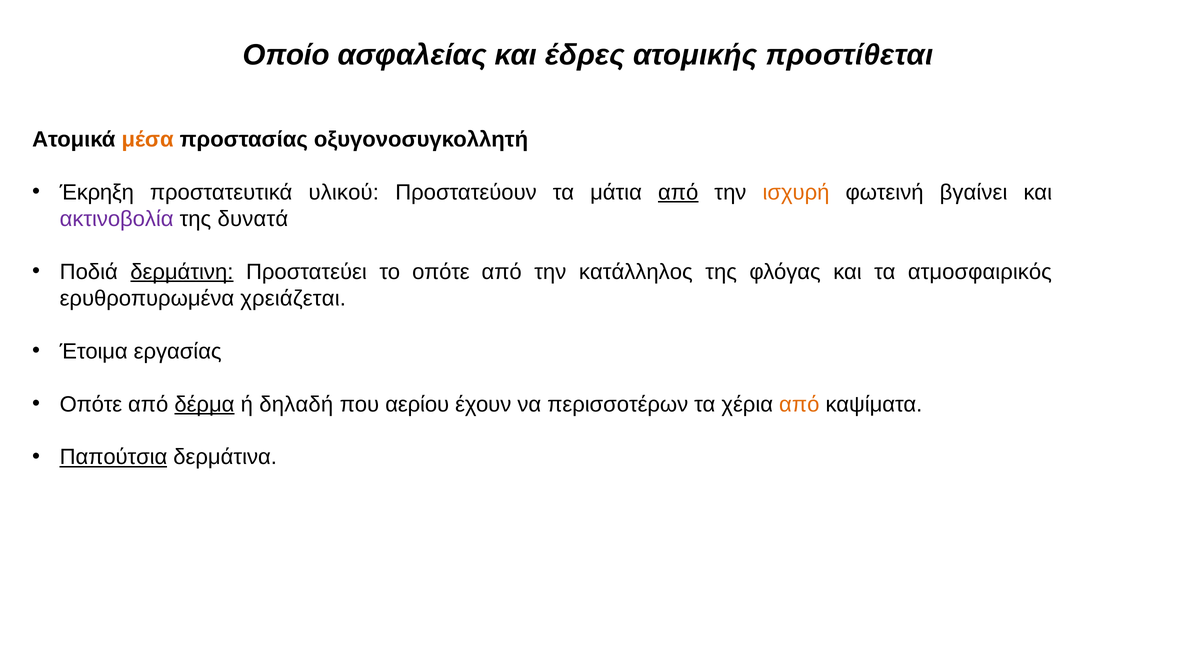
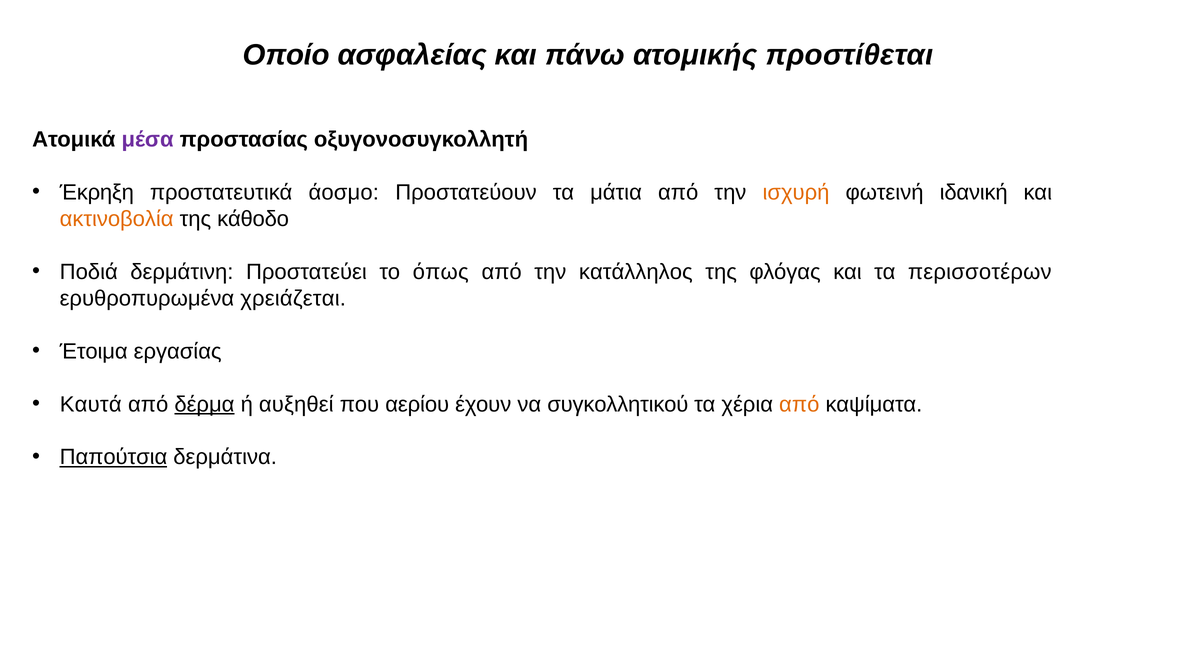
έδρες: έδρες -> πάνω
μέσα colour: orange -> purple
υλικού: υλικού -> άοσμο
από at (678, 192) underline: present -> none
βγαίνει: βγαίνει -> ιδανική
ακτινοβολία colour: purple -> orange
δυνατά: δυνατά -> κάθοδο
δερμάτινη underline: present -> none
το οπότε: οπότε -> όπως
ατμοσφαιρικός: ατμοσφαιρικός -> περισσοτέρων
Οπότε at (91, 404): Οπότε -> Καυτά
δηλαδή: δηλαδή -> αυξηθεί
περισσοτέρων: περισσοτέρων -> συγκολλητικού
